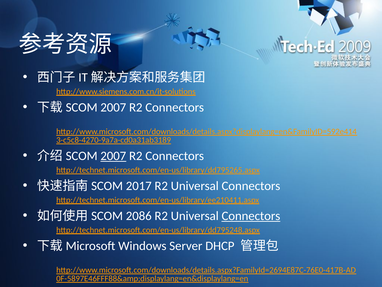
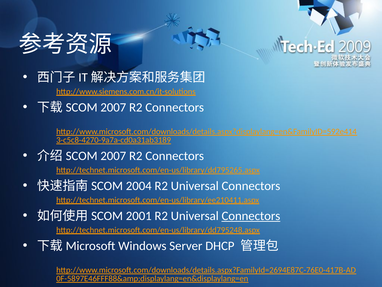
2007 at (113, 156) underline: present -> none
2017: 2017 -> 2004
2086: 2086 -> 2001
